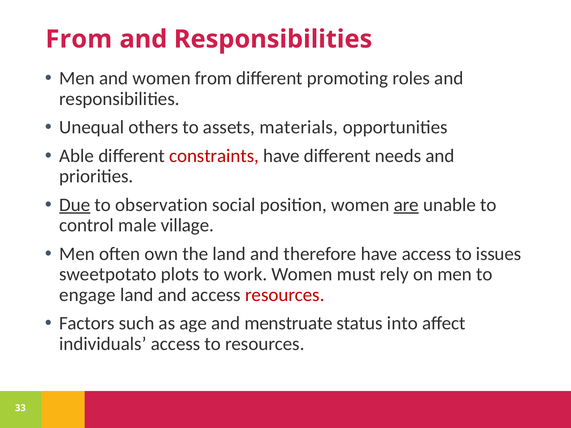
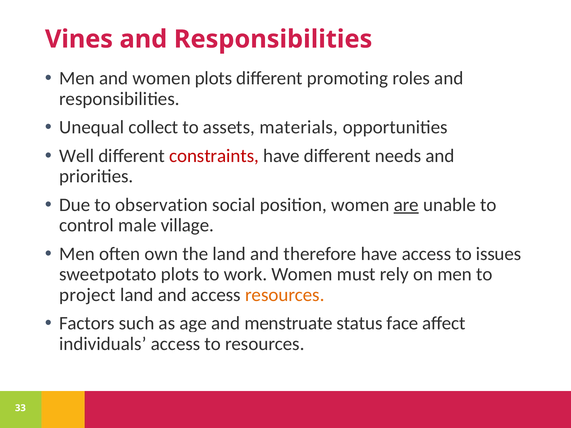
From at (79, 39): From -> Vines
women from: from -> plots
others: others -> collect
Able: Able -> Well
Due underline: present -> none
engage: engage -> project
resources at (285, 295) colour: red -> orange
into: into -> face
